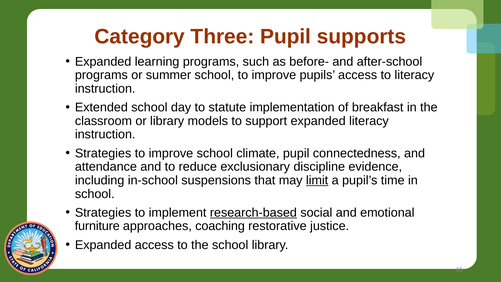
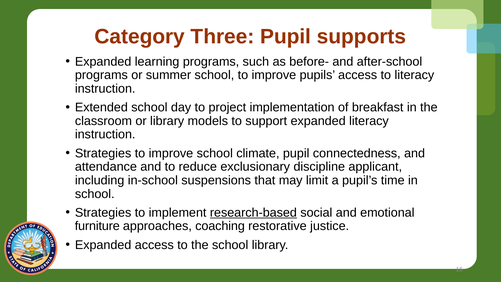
statute: statute -> project
evidence: evidence -> applicant
limit underline: present -> none
